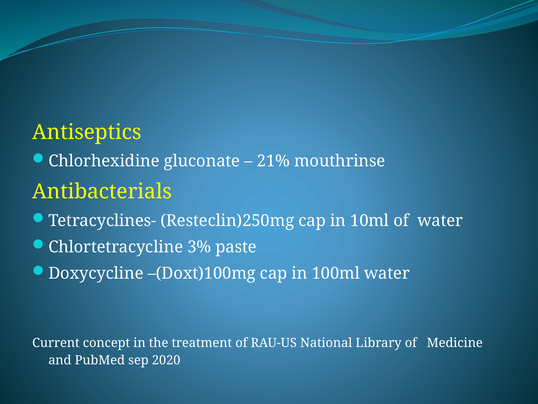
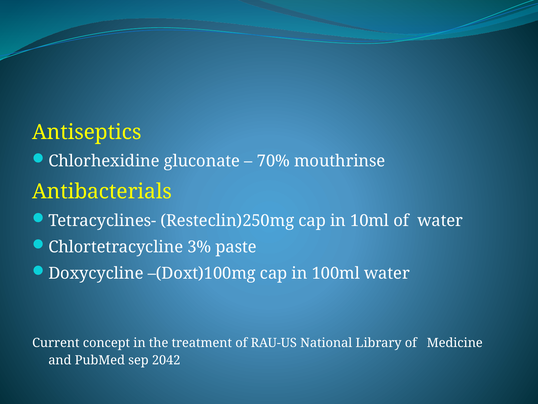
21%: 21% -> 70%
2020: 2020 -> 2042
